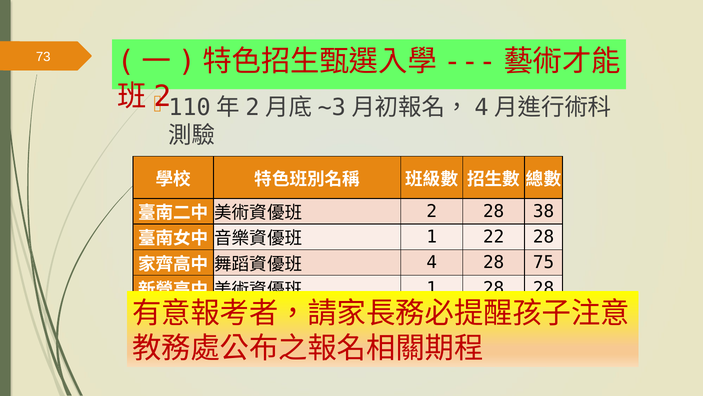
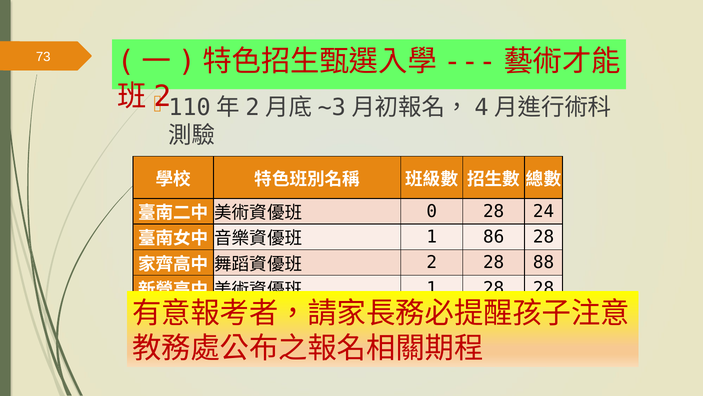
2 at (432, 211): 2 -> 0
38: 38 -> 24
22: 22 -> 86
4 at (432, 262): 4 -> 2
75: 75 -> 88
